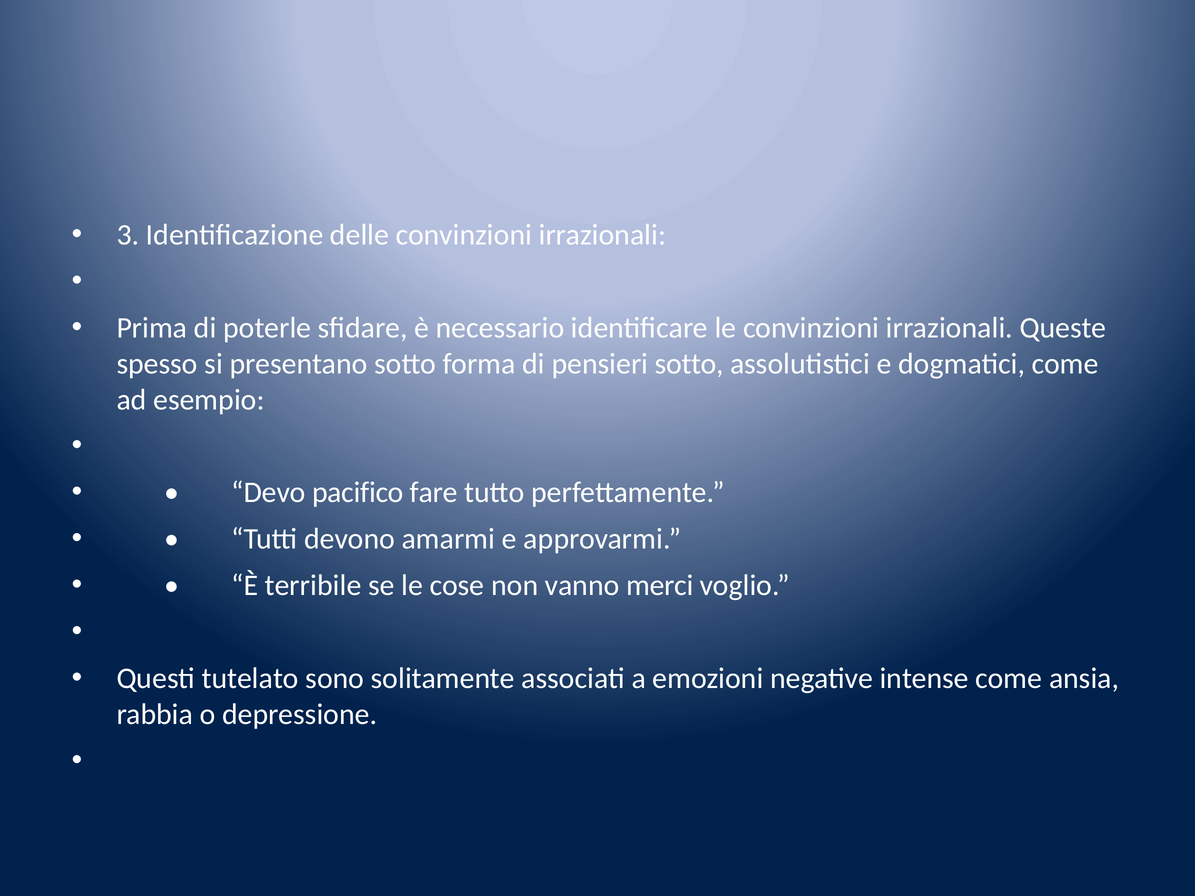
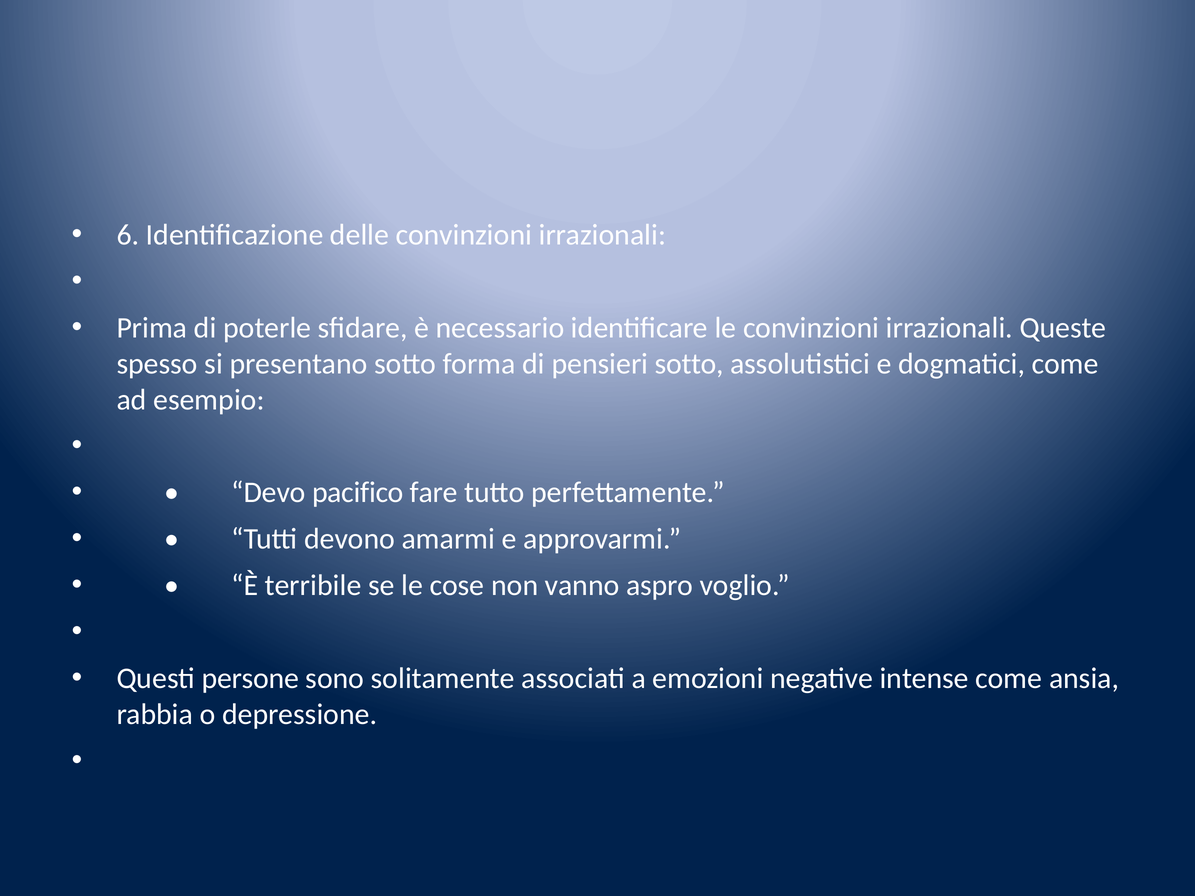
3: 3 -> 6
merci: merci -> aspro
tutelato: tutelato -> persone
